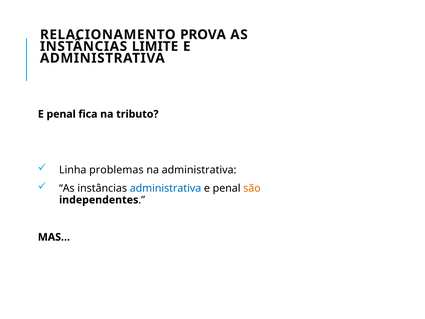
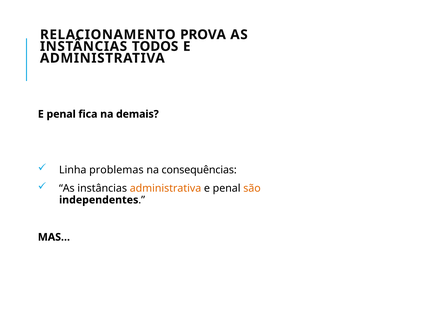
LIMITE: LIMITE -> TODOS
tributo: tributo -> demais
na administrativa: administrativa -> consequências
administrativa at (166, 188) colour: blue -> orange
